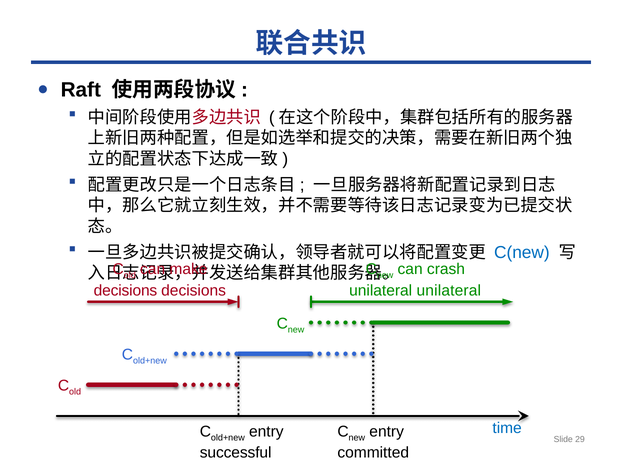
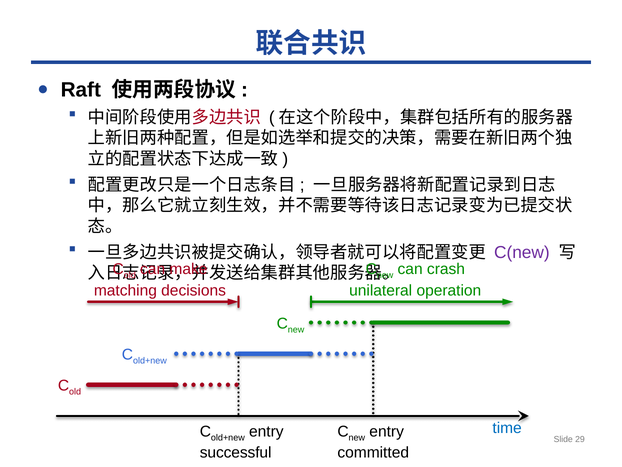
C(new colour: blue -> purple
decisions at (125, 290): decisions -> matching
unilateral unilateral: unilateral -> operation
